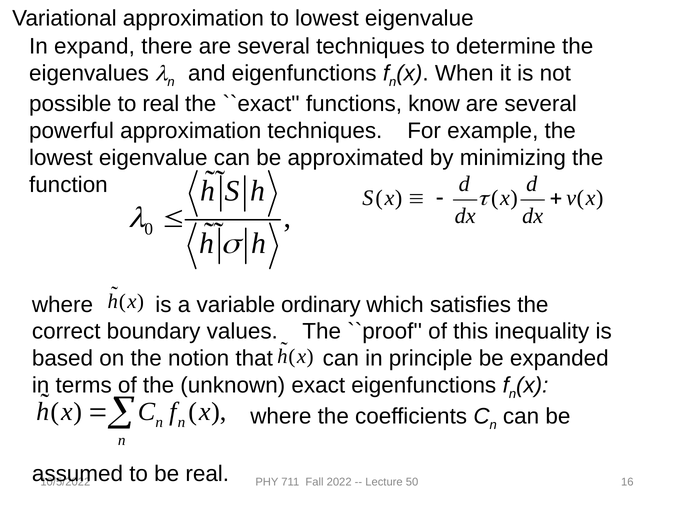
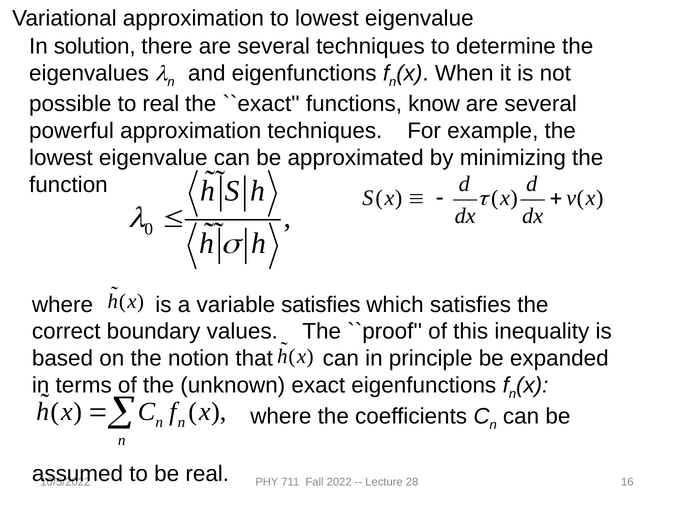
expand: expand -> solution
variable ordinary: ordinary -> satisfies
50: 50 -> 28
